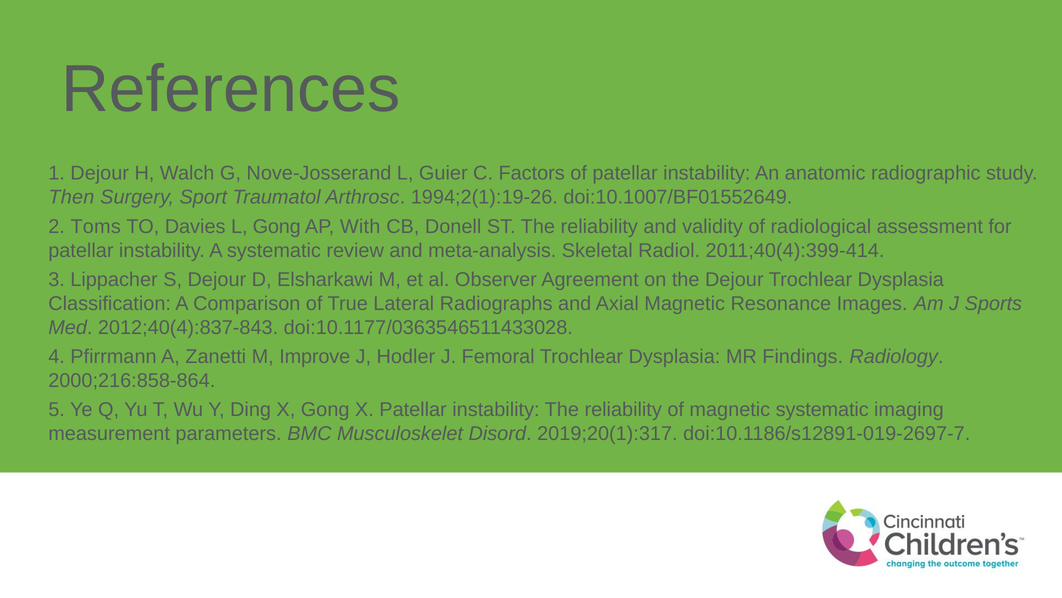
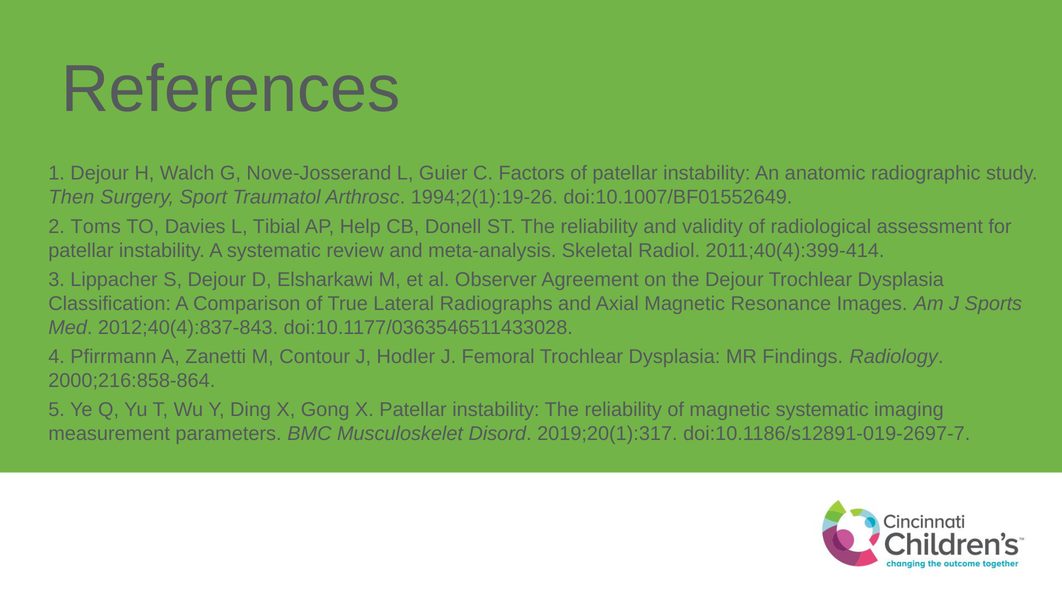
L Gong: Gong -> Tibial
With: With -> Help
Improve: Improve -> Contour
